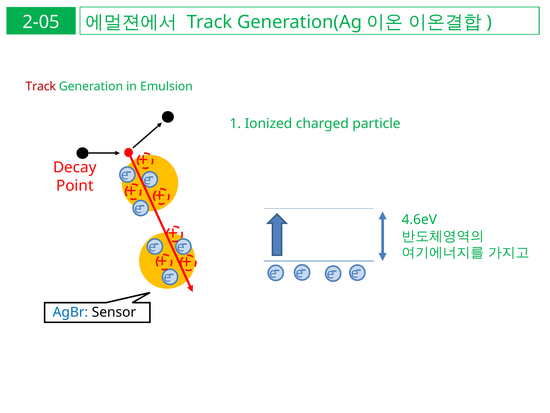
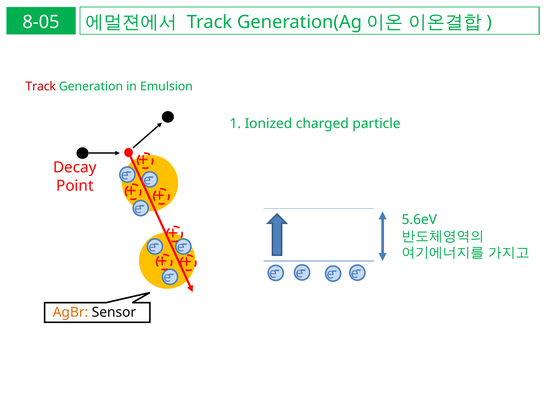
2-05: 2-05 -> 8-05
4.6eV: 4.6eV -> 5.6eV
AgBr colour: blue -> orange
